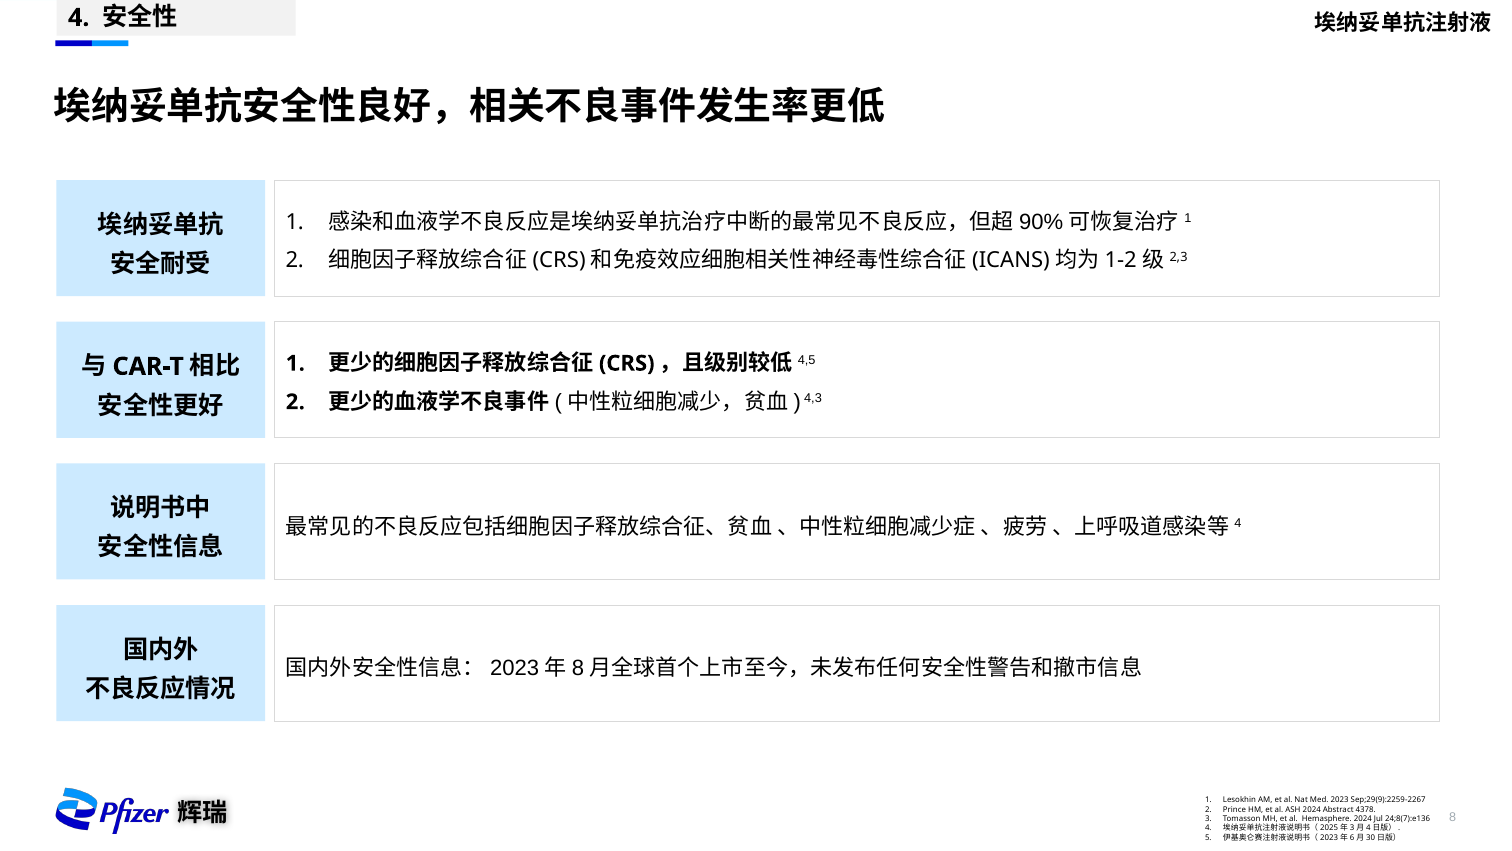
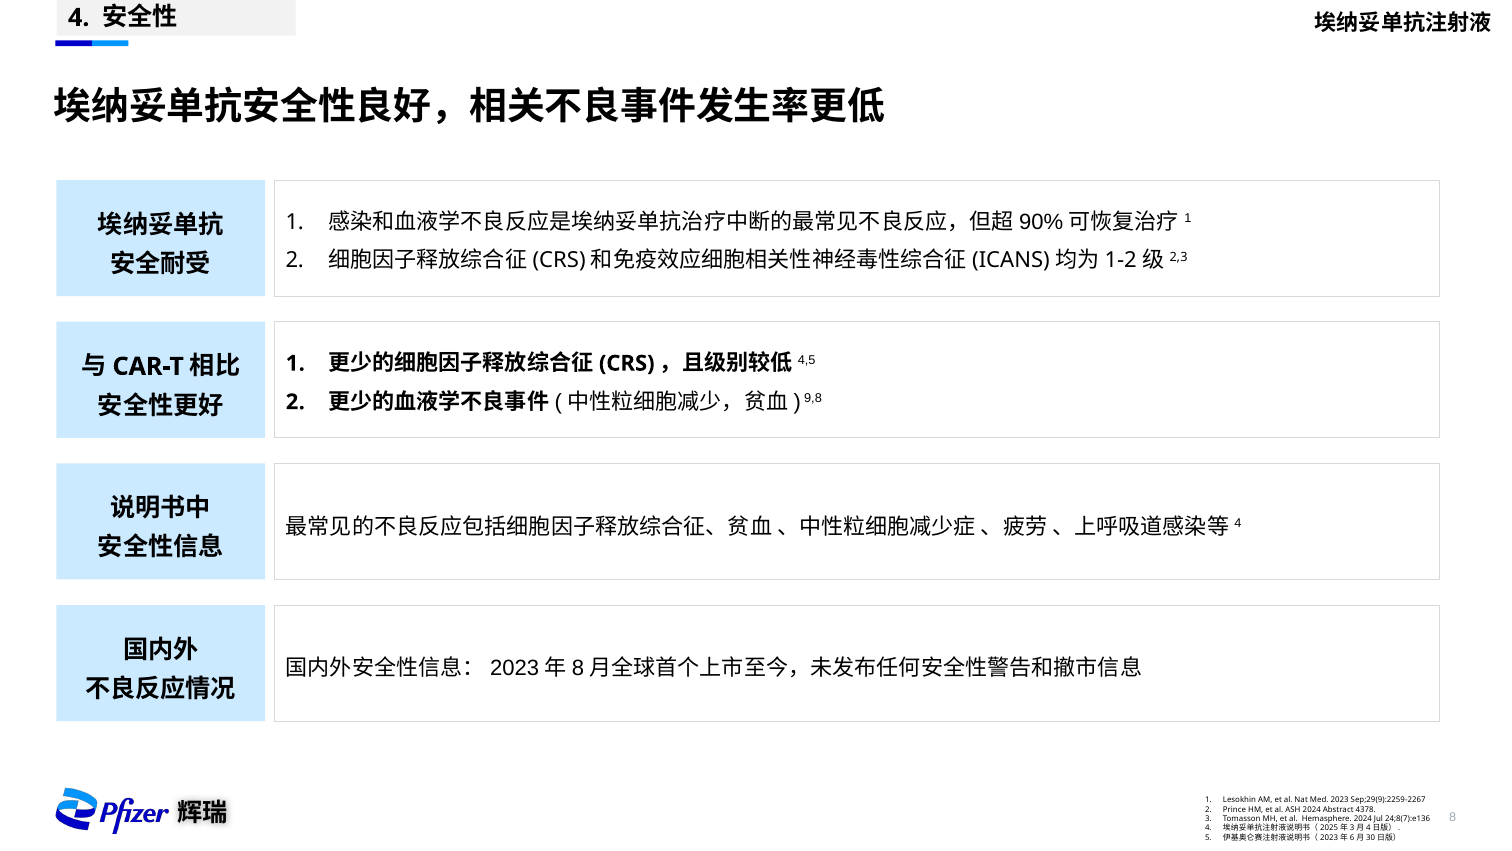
4,3: 4,3 -> 9,8
